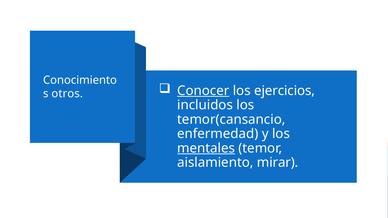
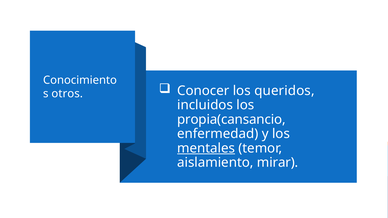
Conocer underline: present -> none
ejercicios: ejercicios -> queridos
temor(cansancio: temor(cansancio -> propia(cansancio
